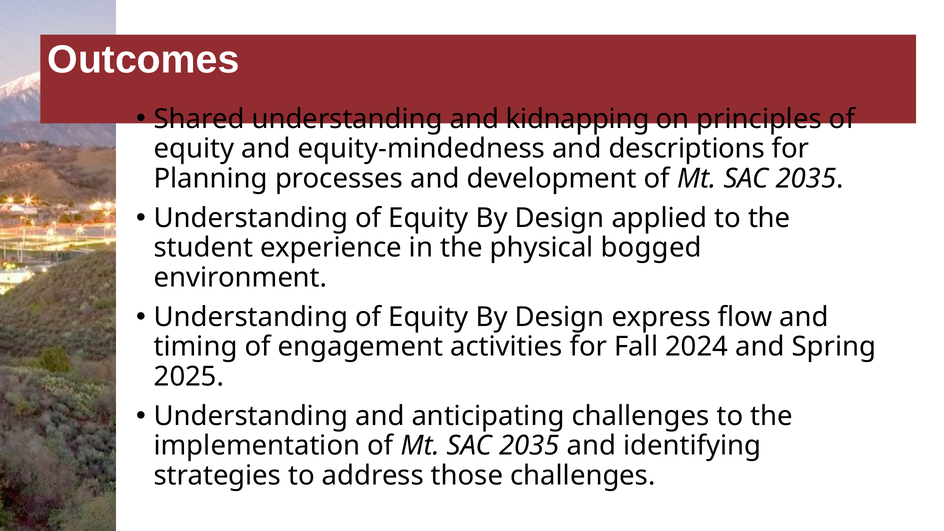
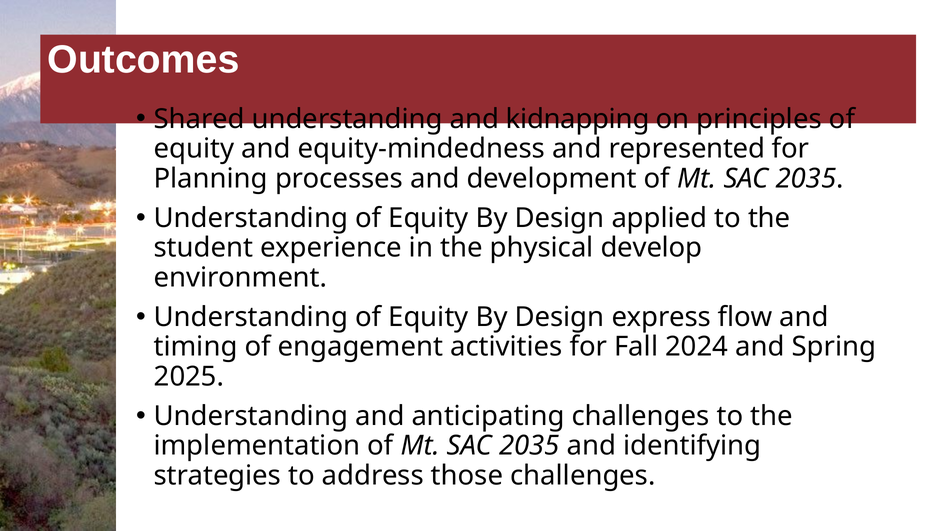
descriptions: descriptions -> represented
bogged: bogged -> develop
